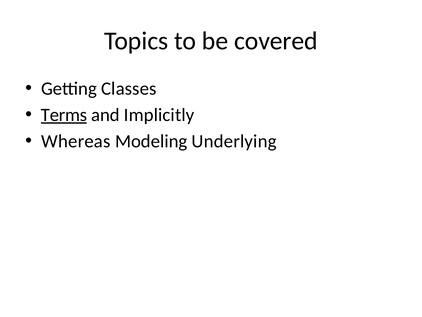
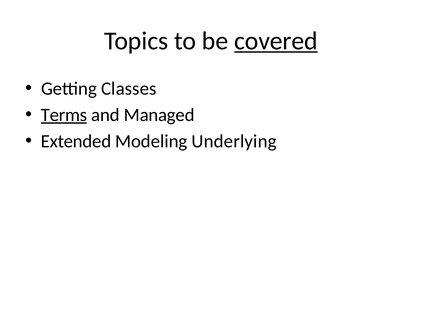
covered underline: none -> present
Implicitly: Implicitly -> Managed
Whereas: Whereas -> Extended
